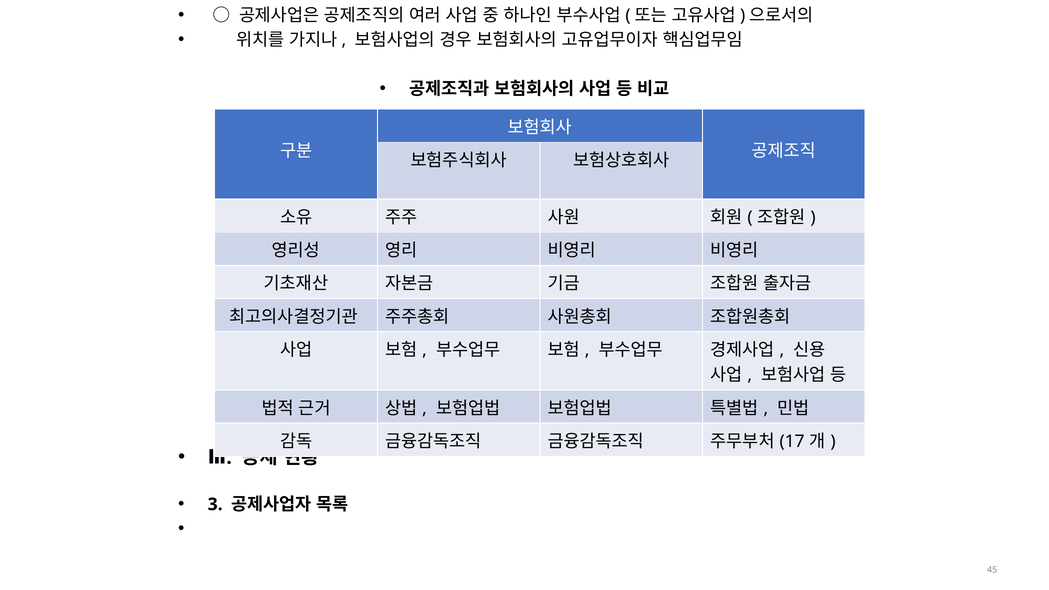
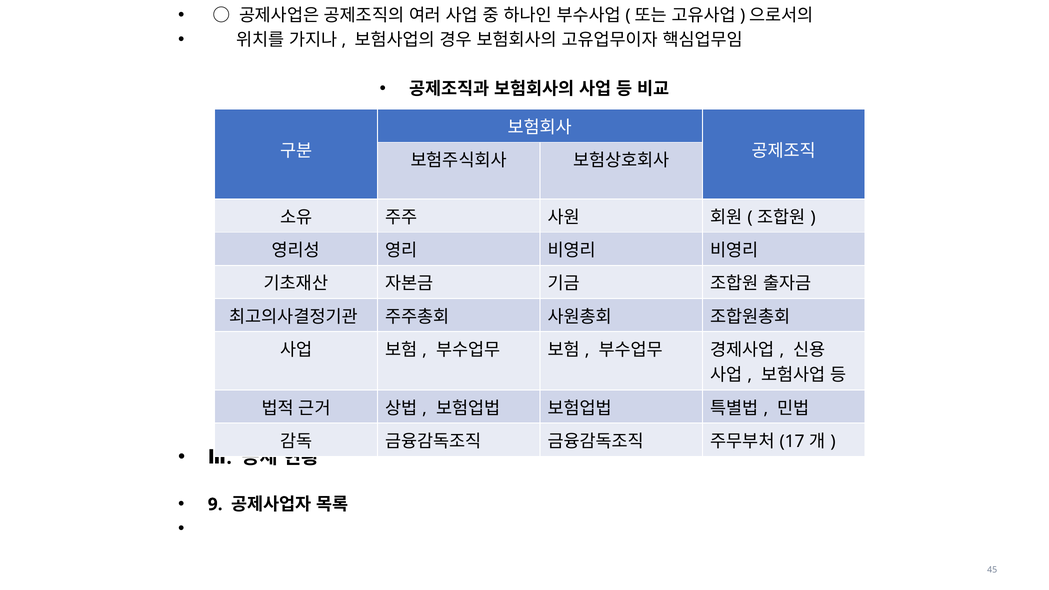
3: 3 -> 9
